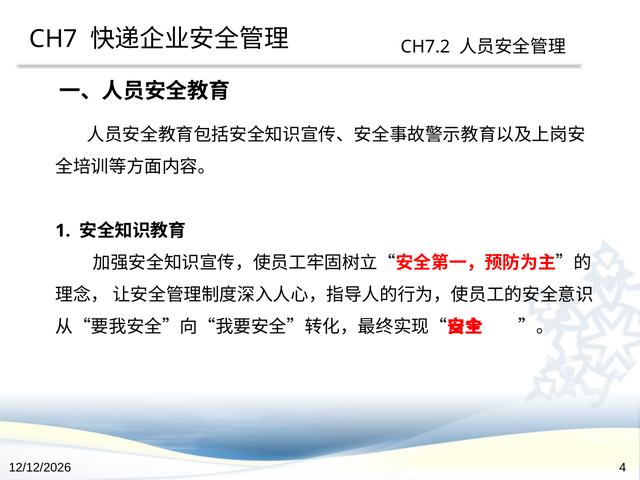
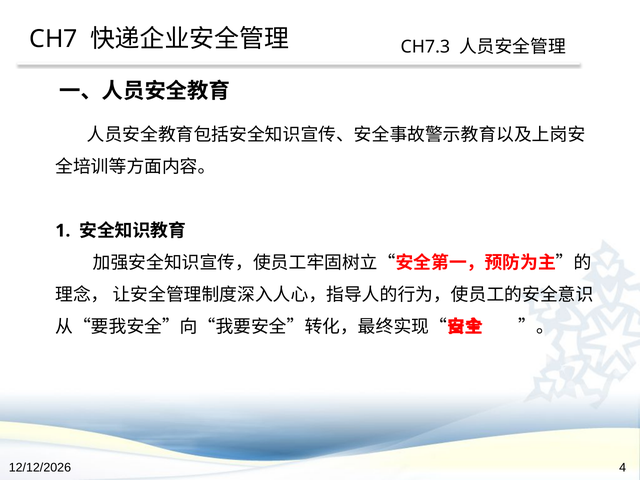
CH7.2: CH7.2 -> CH7.3
